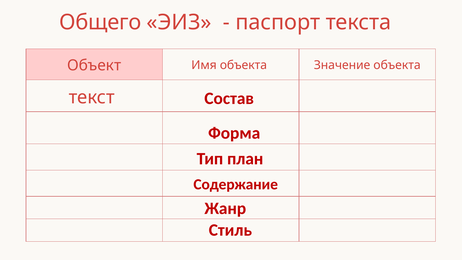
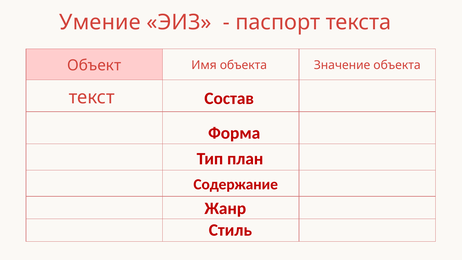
Общего: Общего -> Умение
